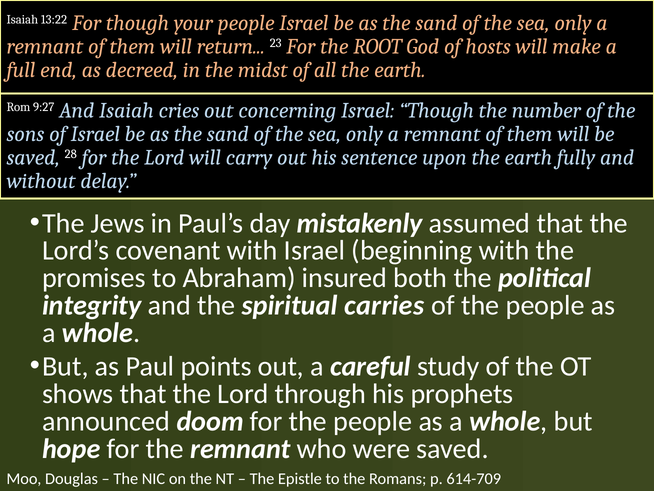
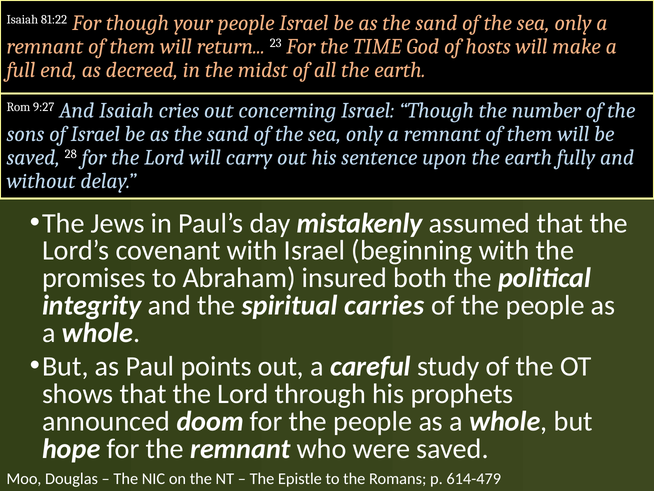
13:22: 13:22 -> 81:22
ROOT: ROOT -> TIME
614-709: 614-709 -> 614-479
